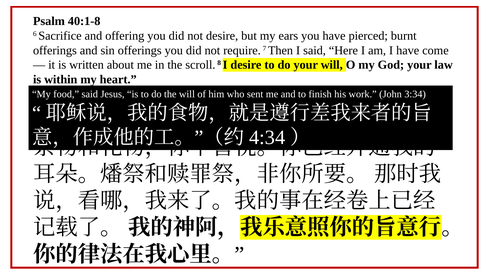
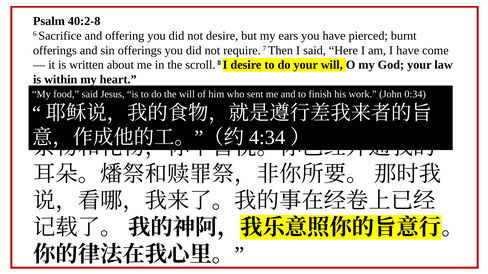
40:1-8: 40:1-8 -> 40:2-8
3:34: 3:34 -> 0:34
